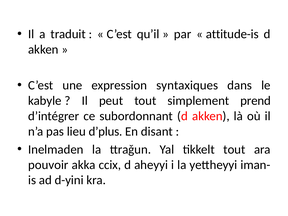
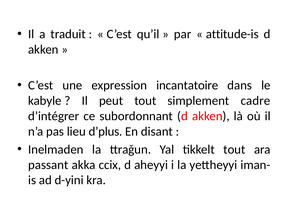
syntaxiques: syntaxiques -> incantatoire
prend: prend -> cadre
pouvoir: pouvoir -> passant
